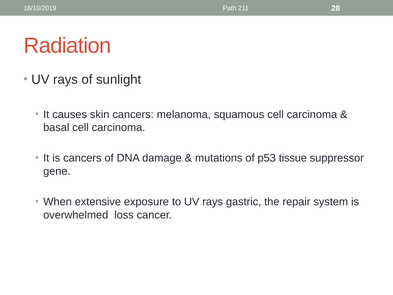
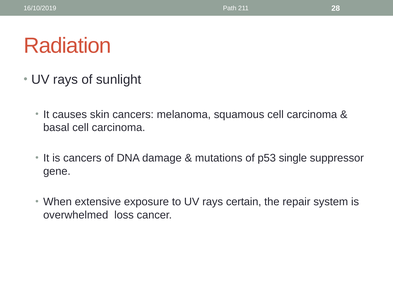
tissue: tissue -> single
gastric: gastric -> certain
